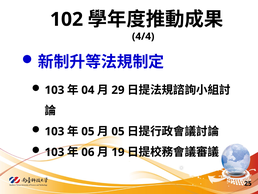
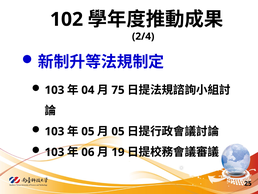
4/4: 4/4 -> 2/4
29: 29 -> 75
